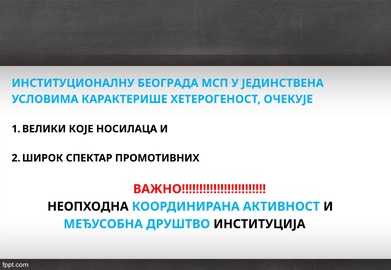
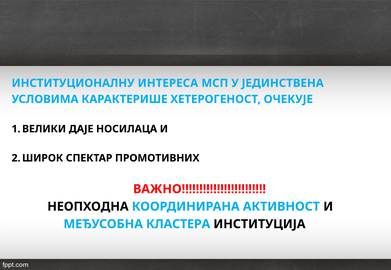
БЕОГРАДА: БЕОГРАДА -> ИНТЕРЕСА
КОЈЕ: КОЈЕ -> ДАЈЕ
ДРУШТВО: ДРУШТВО -> КЛАСТЕРА
